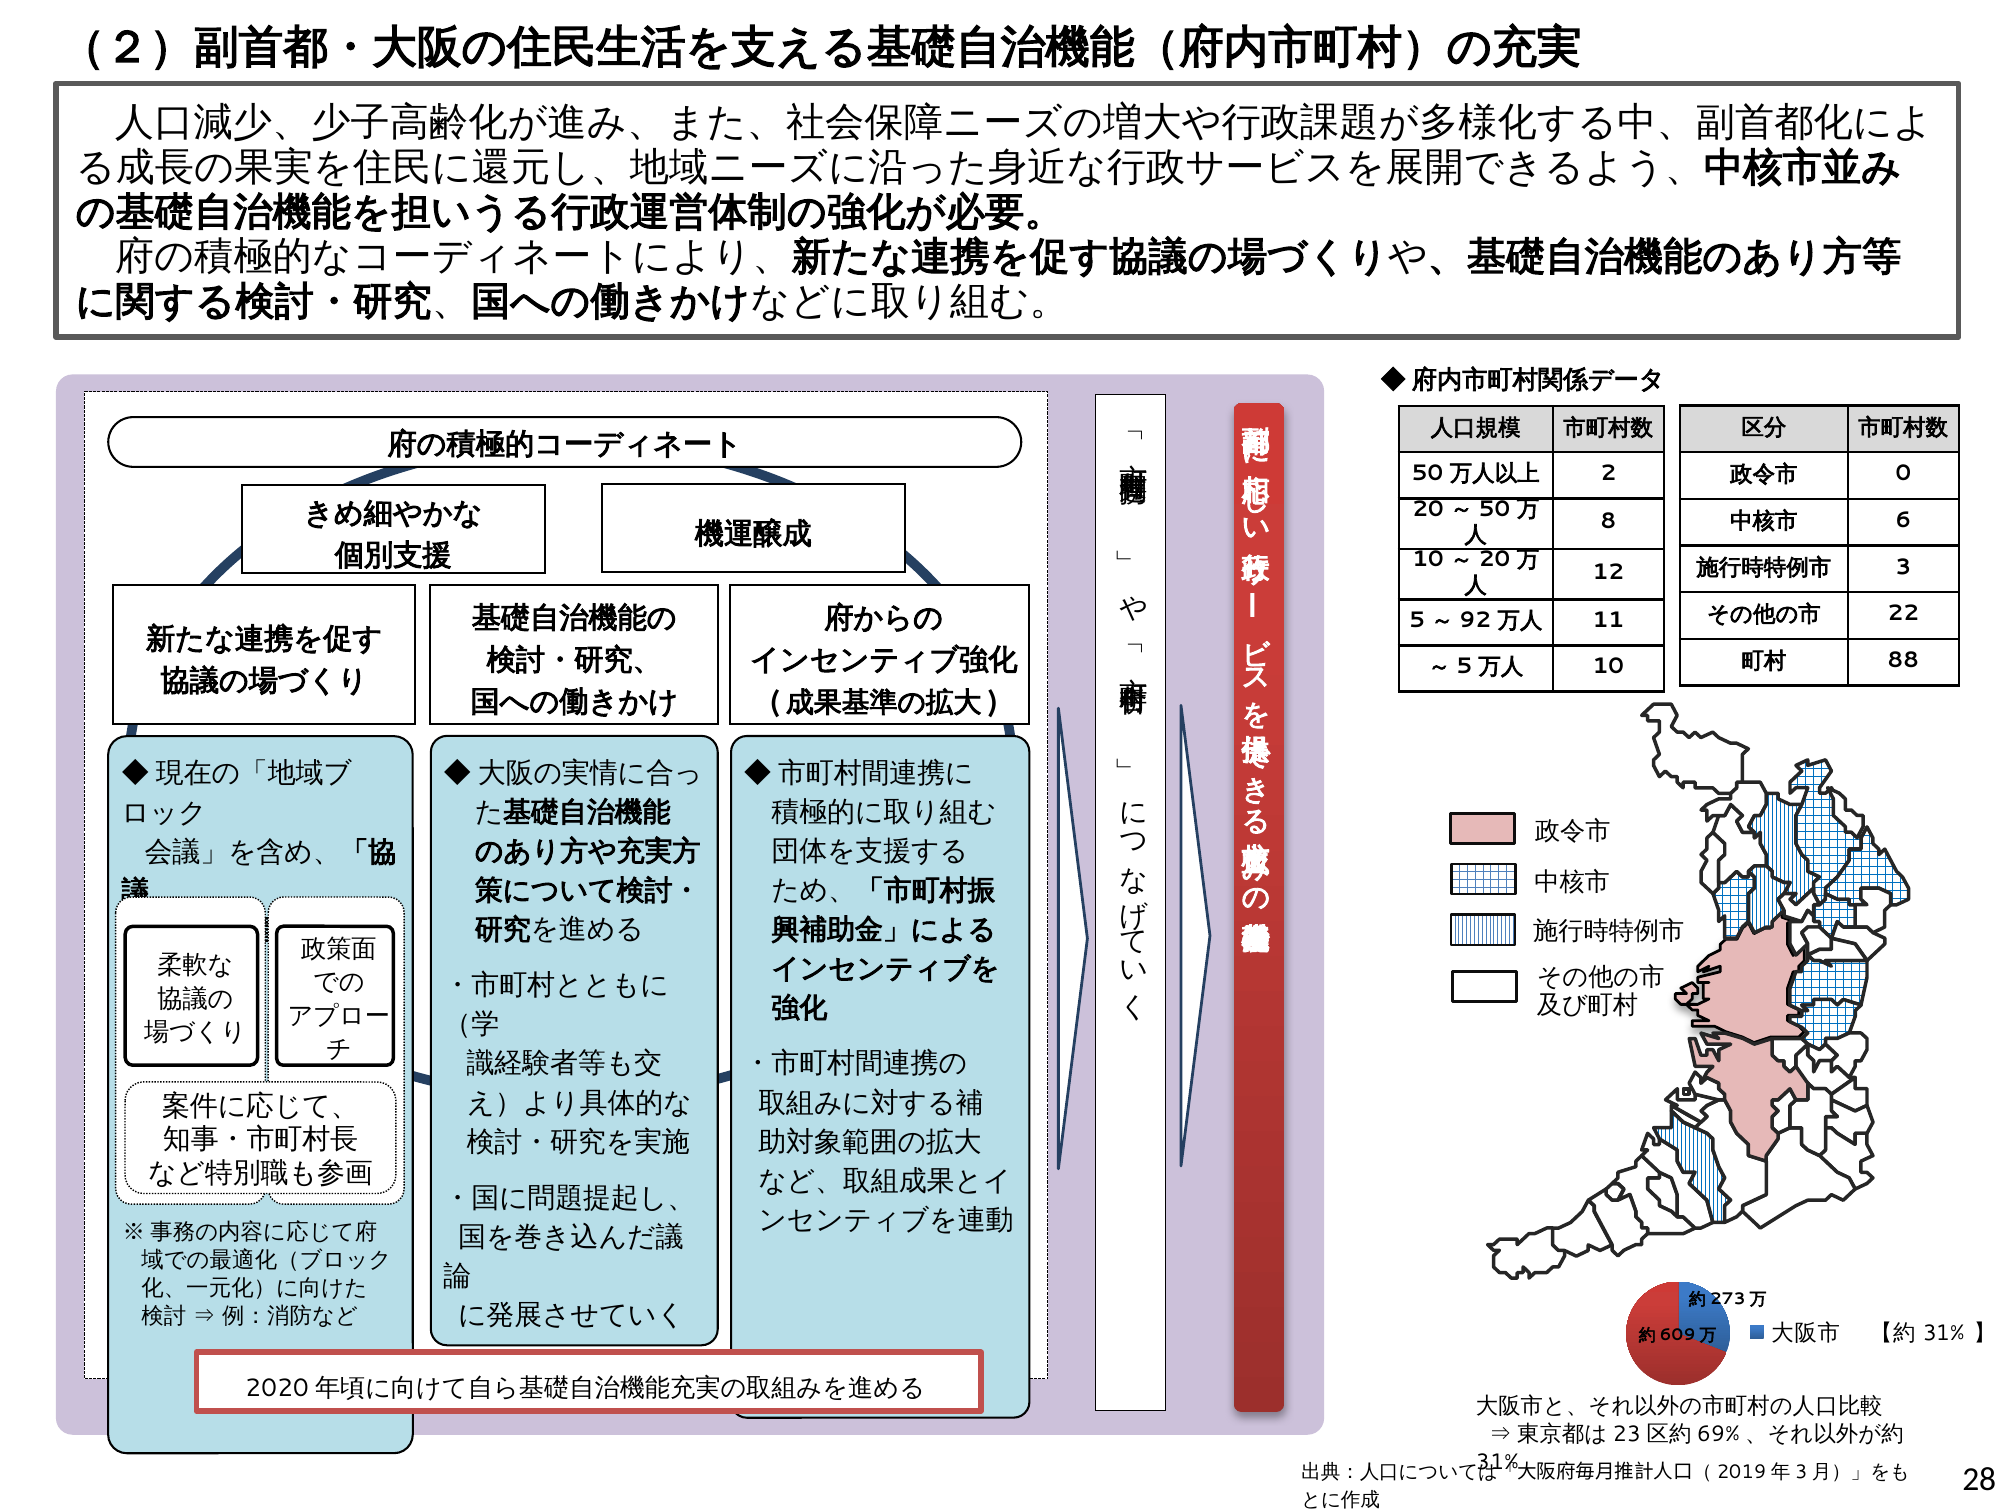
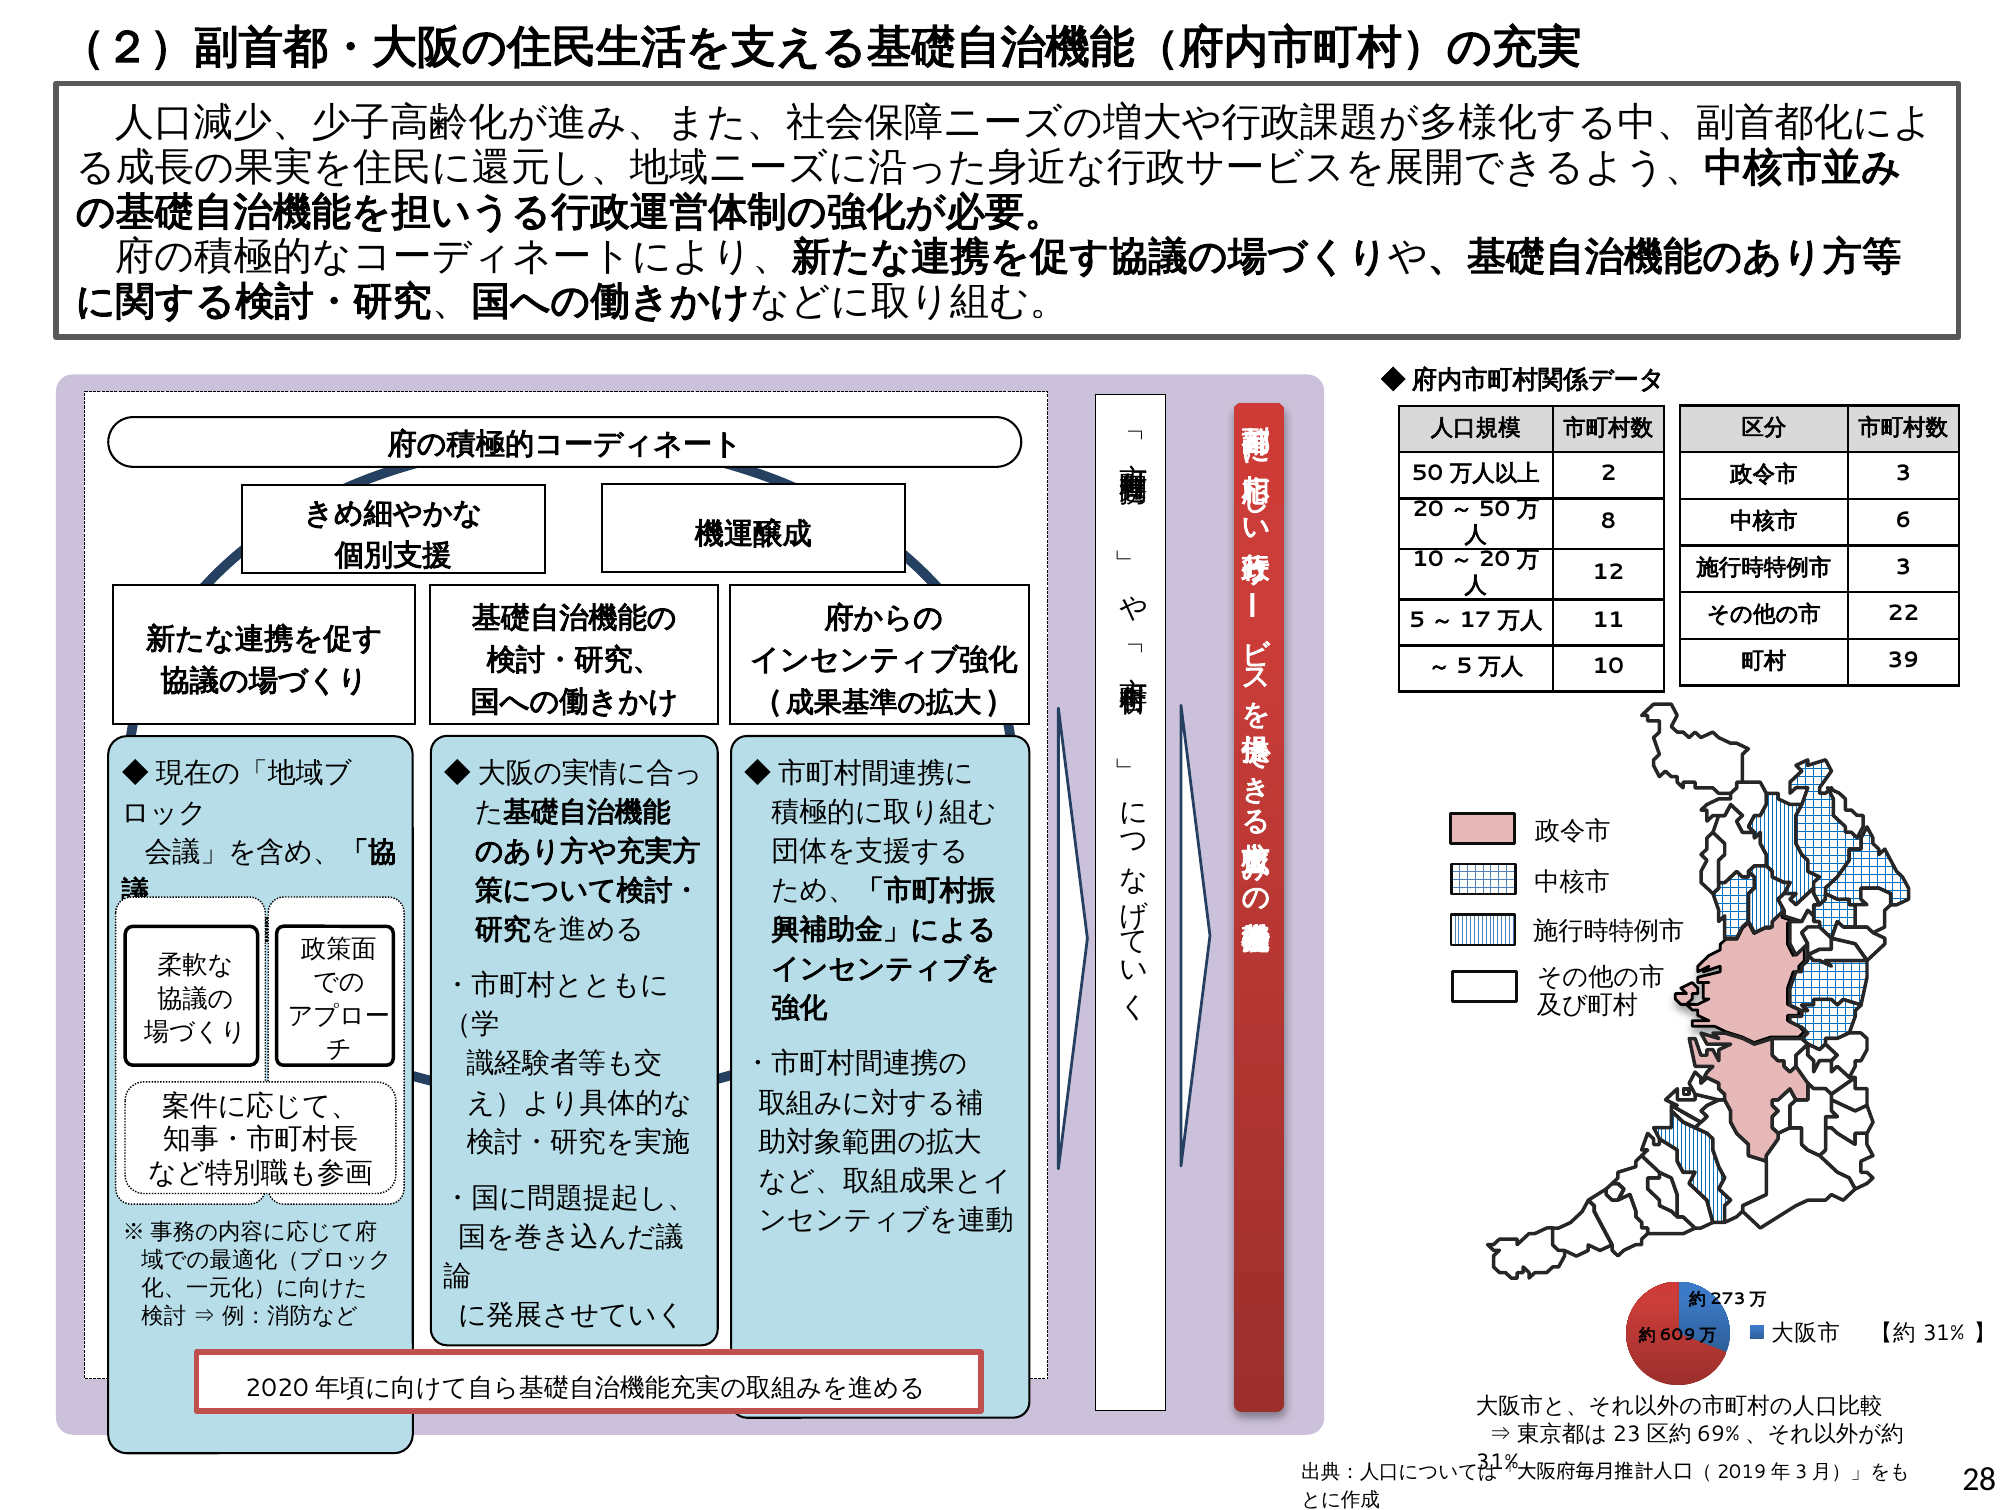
0 at (1903, 474): 0 -> 3
92: 92 -> 17
88: 88 -> 39
